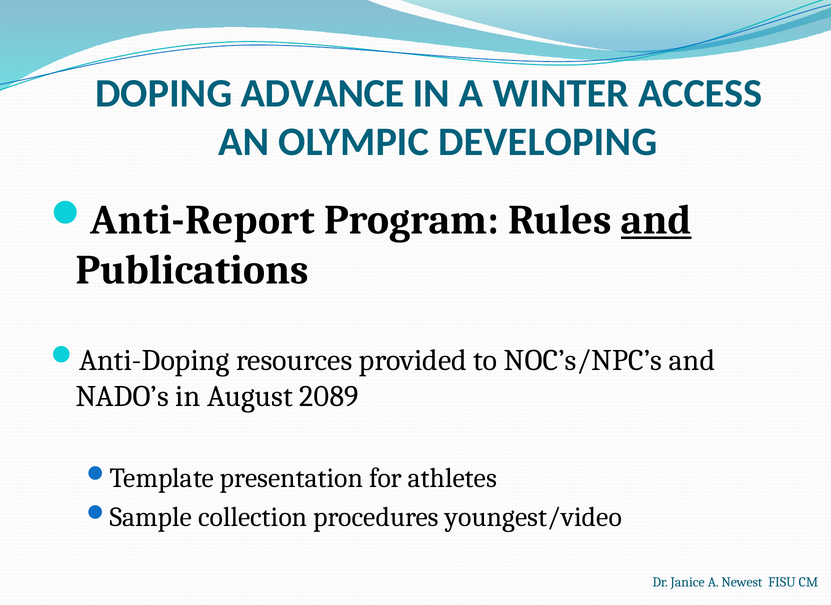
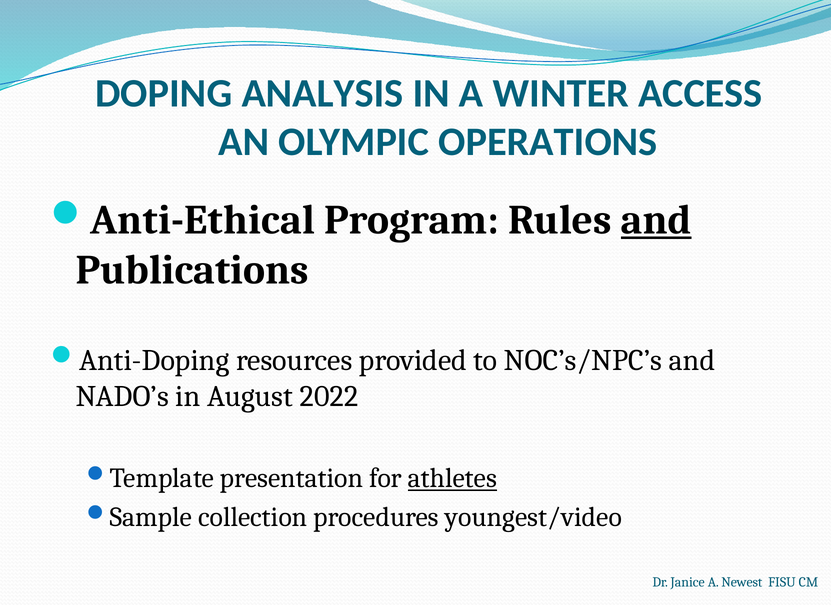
ADVANCE: ADVANCE -> ANALYSIS
DEVELOPING: DEVELOPING -> OPERATIONS
Anti-Report: Anti-Report -> Anti-Ethical
2089: 2089 -> 2022
athletes underline: none -> present
